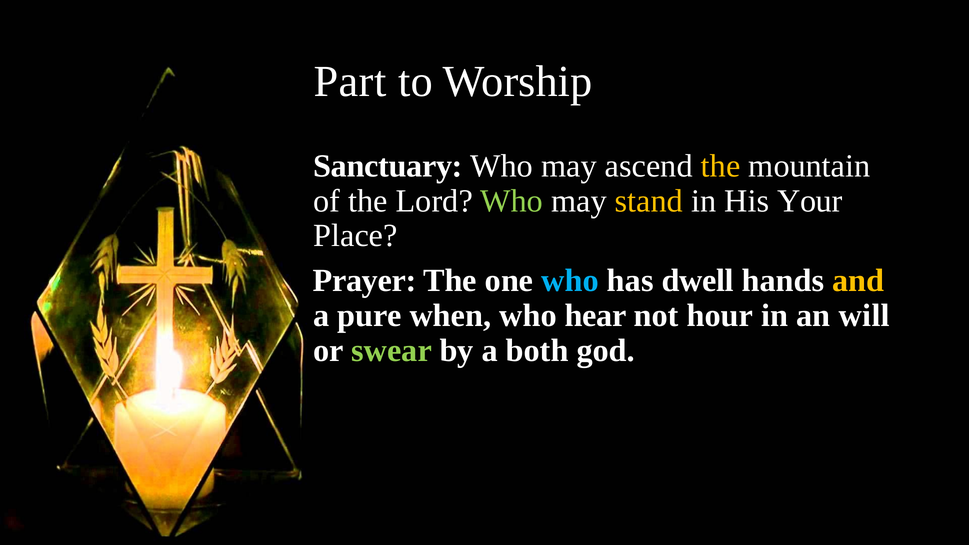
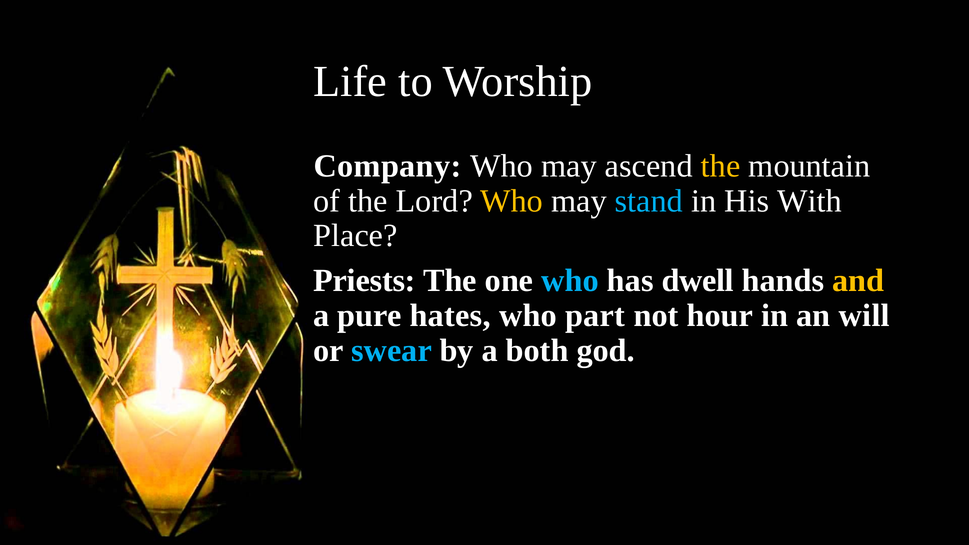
Part: Part -> Life
Sanctuary: Sanctuary -> Company
Who at (512, 201) colour: light green -> yellow
stand colour: yellow -> light blue
Your: Your -> With
Prayer: Prayer -> Priests
when: when -> hates
hear: hear -> part
swear colour: light green -> light blue
